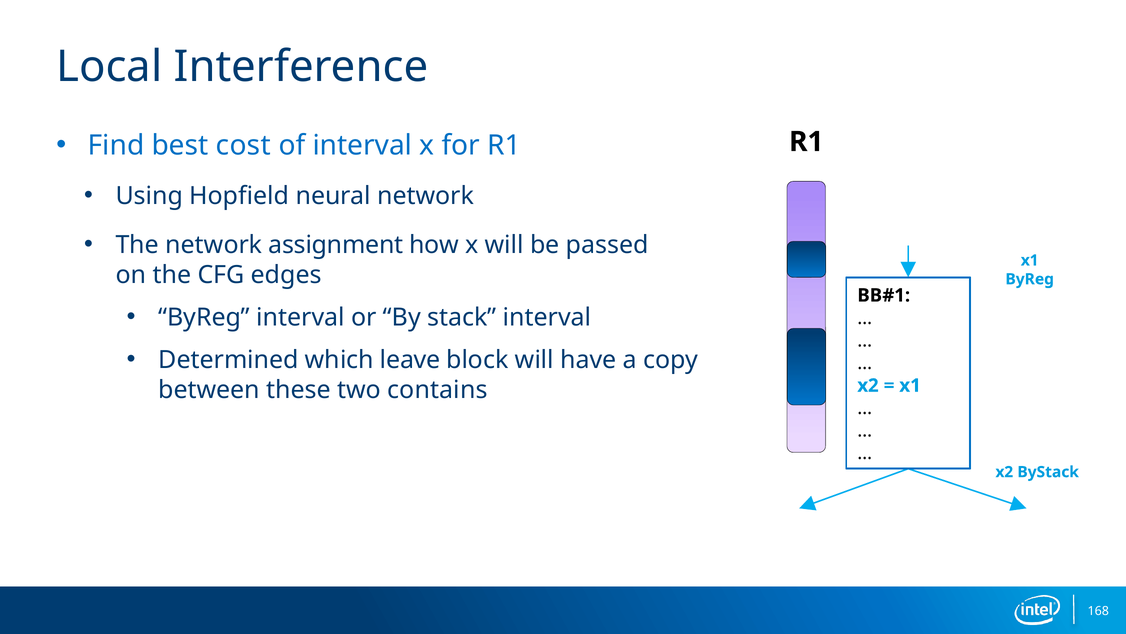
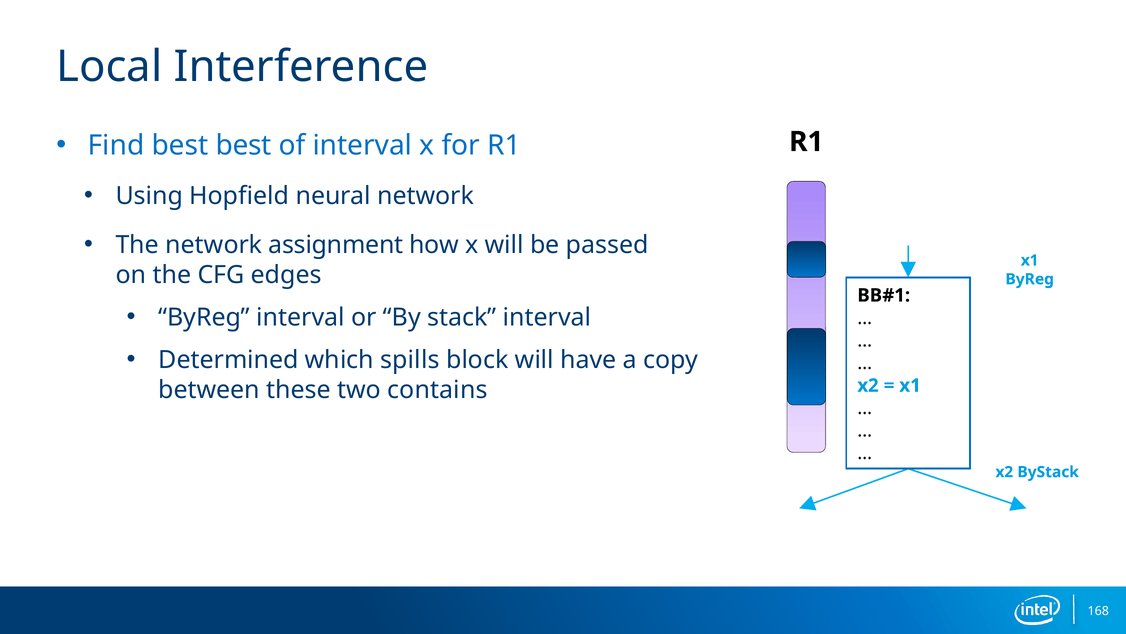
best cost: cost -> best
leave: leave -> spills
